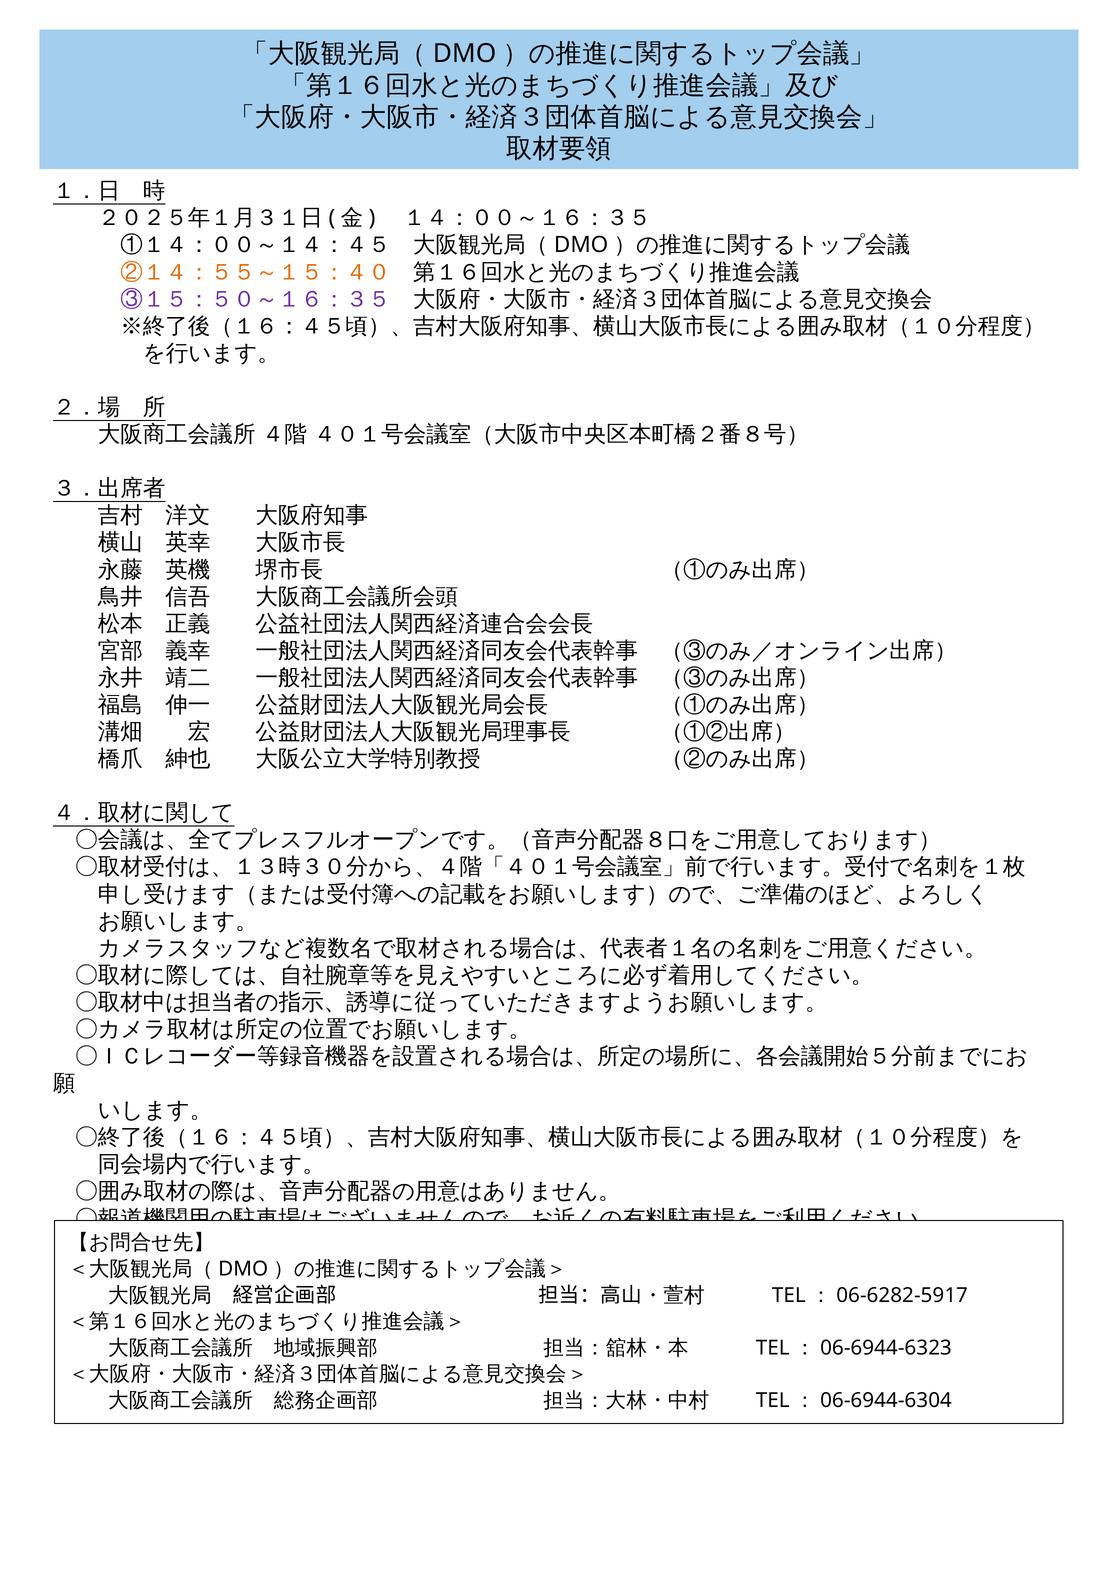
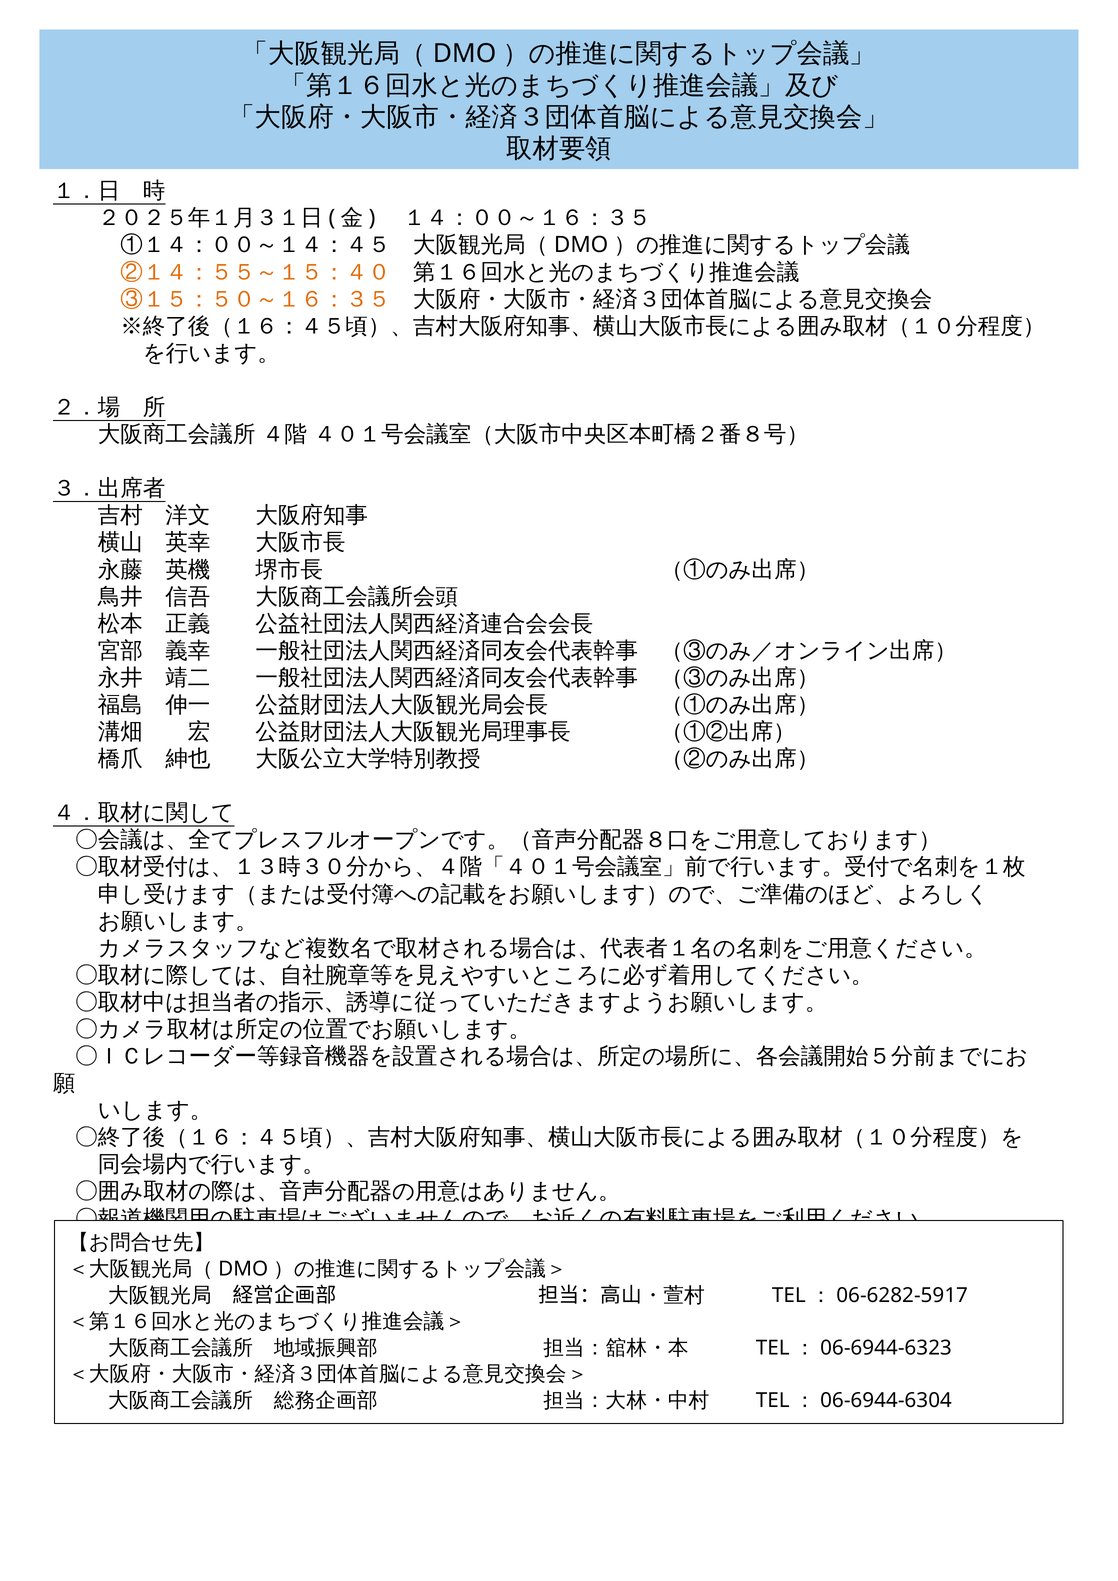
③１５：５０～１６：３５ colour: purple -> orange
